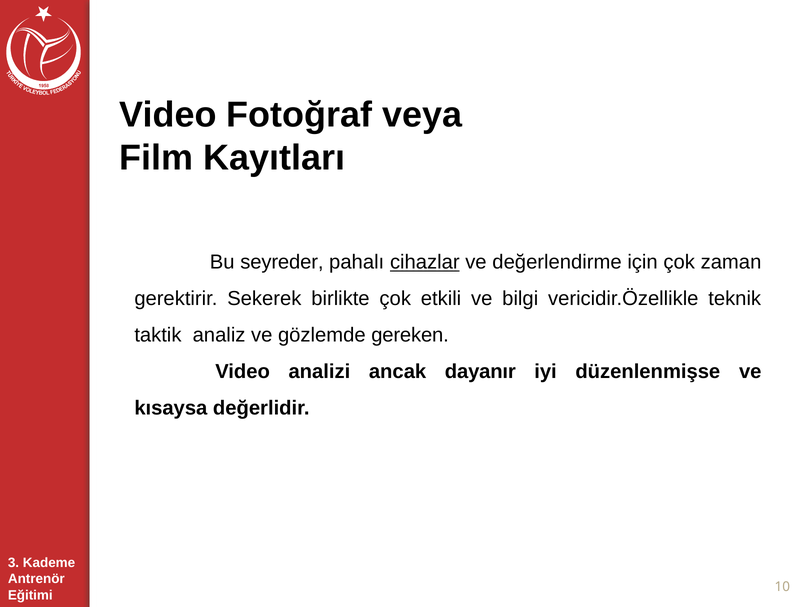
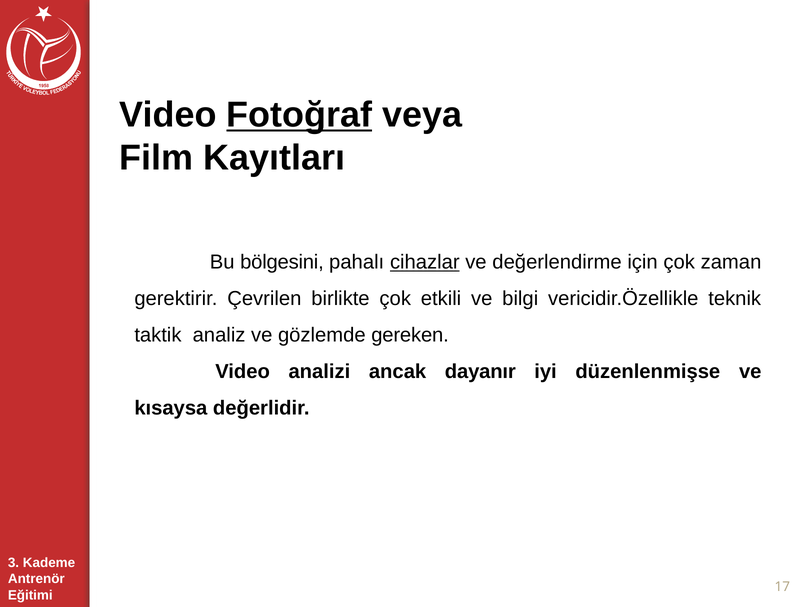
Fotoğraf underline: none -> present
seyreder: seyreder -> bölgesini
Sekerek: Sekerek -> Çevrilen
10: 10 -> 17
